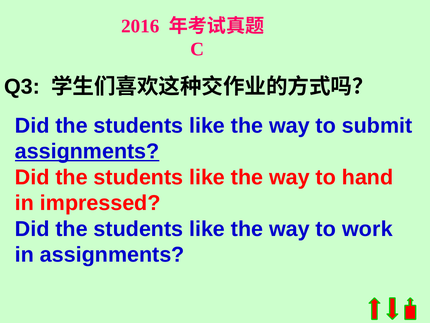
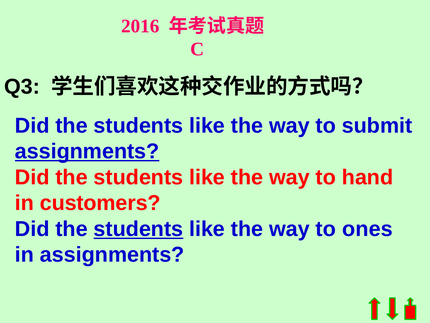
impressed: impressed -> customers
students at (138, 229) underline: none -> present
work: work -> ones
